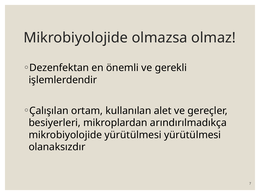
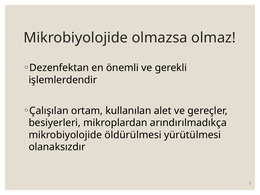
mikrobiyolojide yürütülmesi: yürütülmesi -> öldürülmesi
